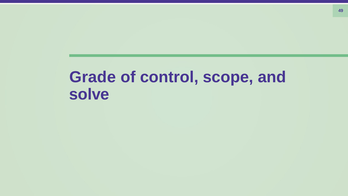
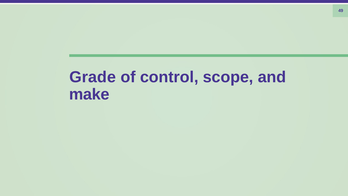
solve: solve -> make
